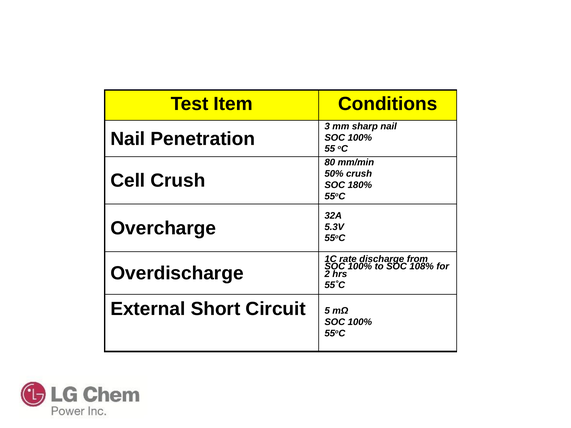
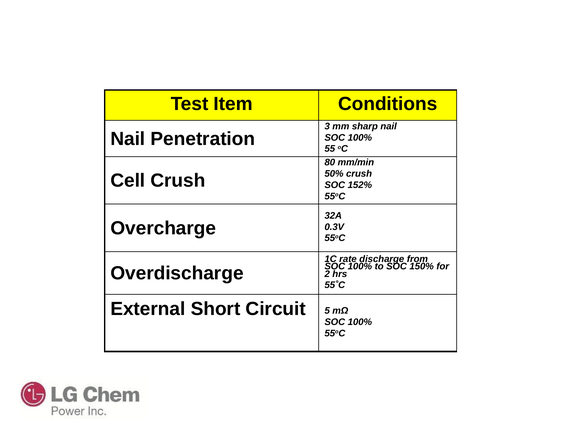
180%: 180% -> 152%
5.3V: 5.3V -> 0.3V
108%: 108% -> 150%
